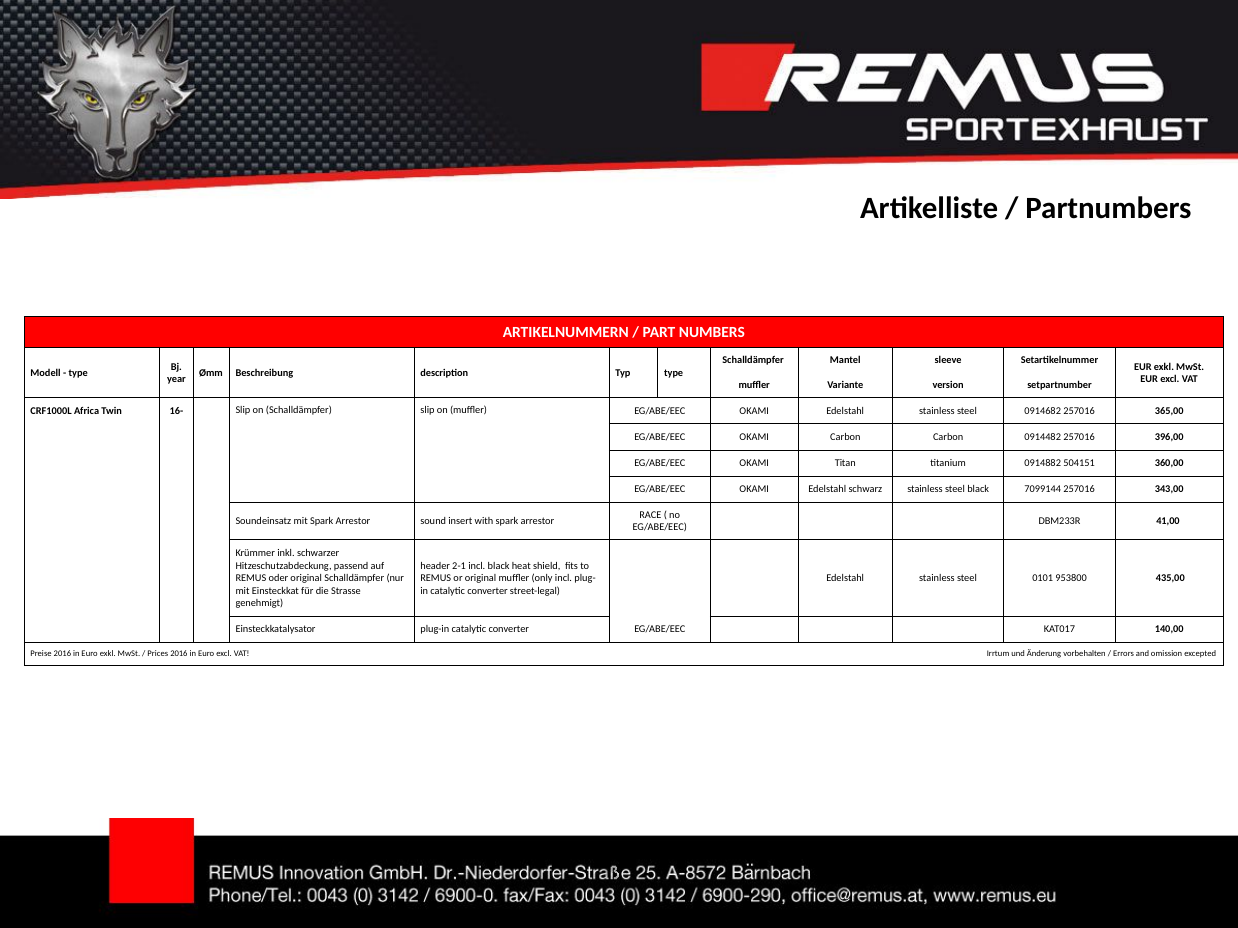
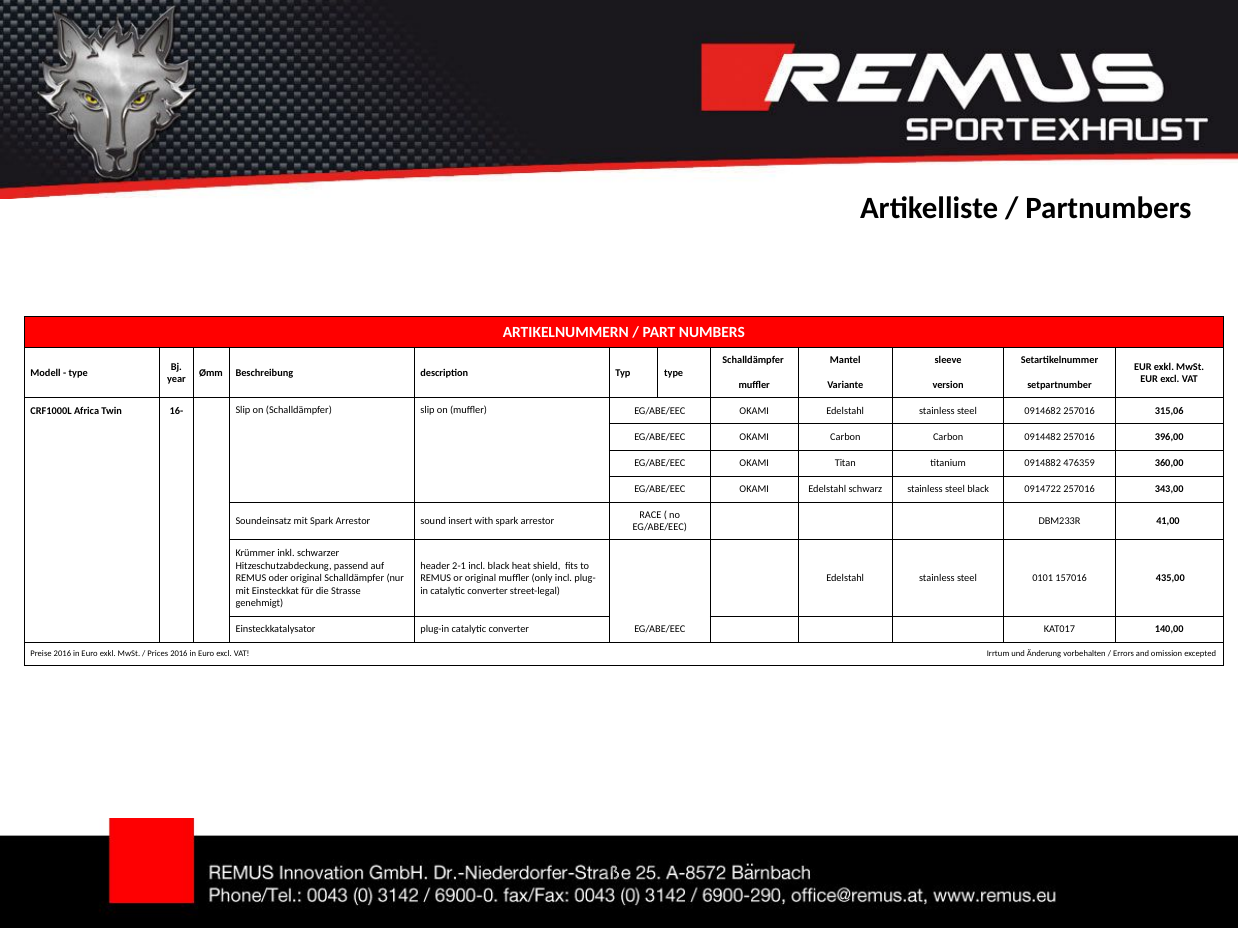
365,00: 365,00 -> 315,06
504151: 504151 -> 476359
7099144: 7099144 -> 0914722
953800: 953800 -> 157016
